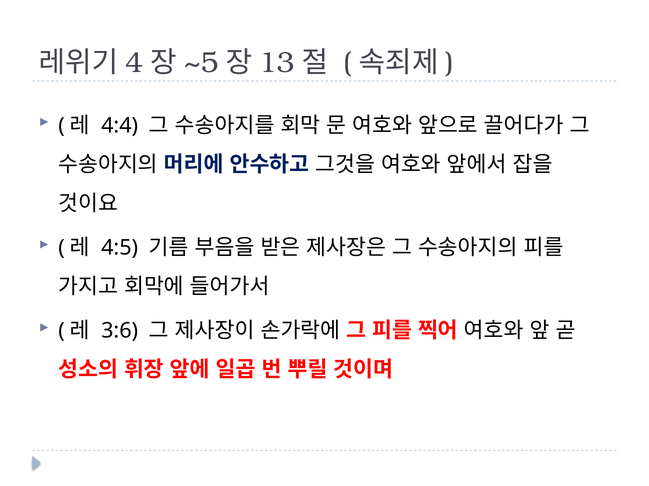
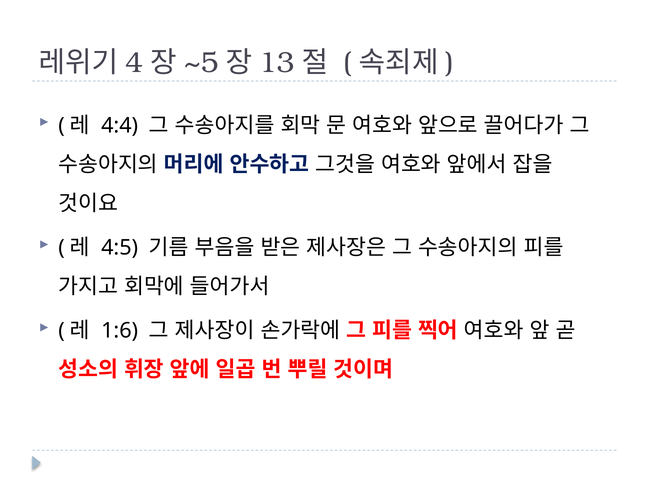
3:6: 3:6 -> 1:6
